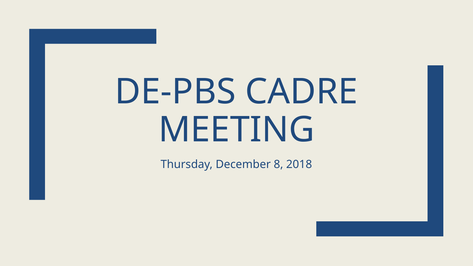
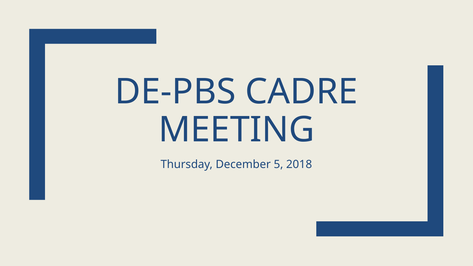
8: 8 -> 5
